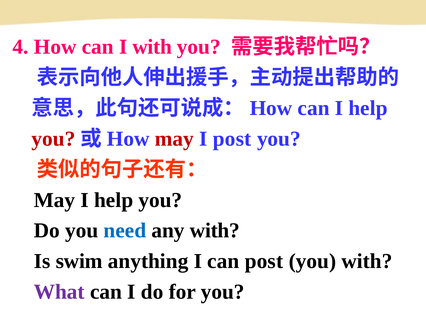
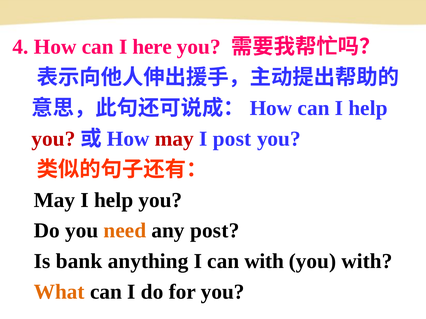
I with: with -> here
need colour: blue -> orange
any with: with -> post
swim: swim -> bank
can post: post -> with
What colour: purple -> orange
